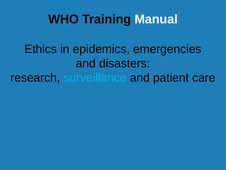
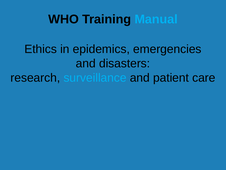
Manual colour: white -> light blue
